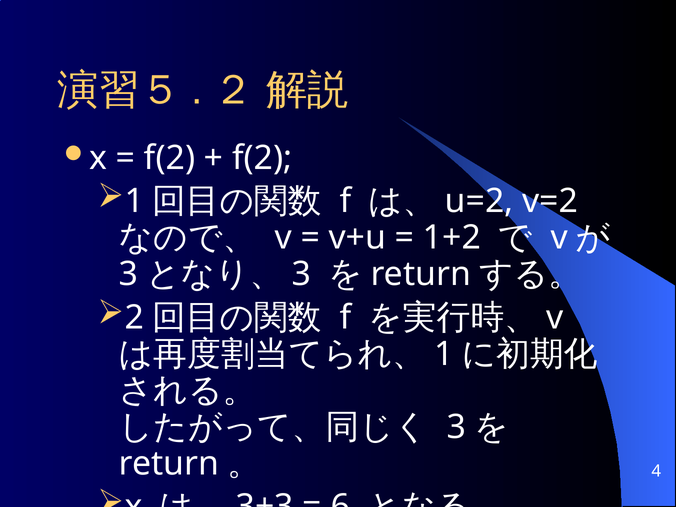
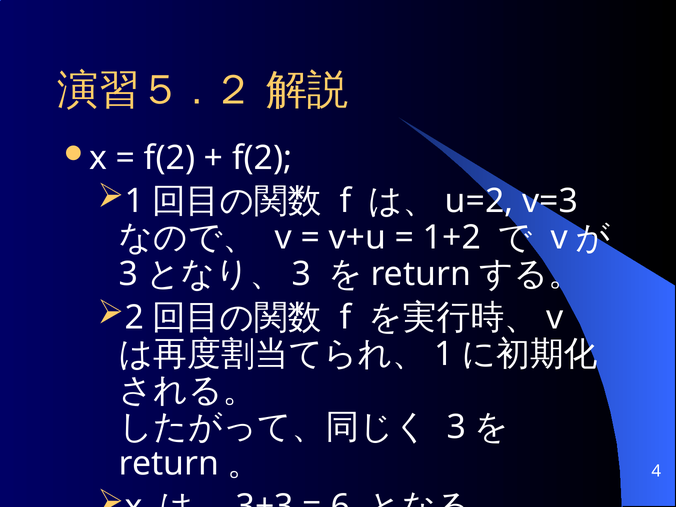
v=2: v=2 -> v=3
